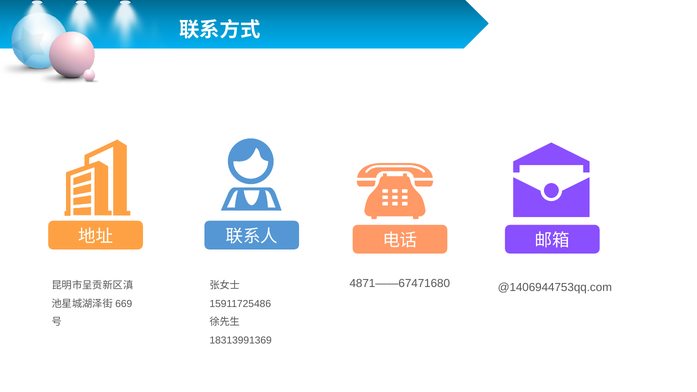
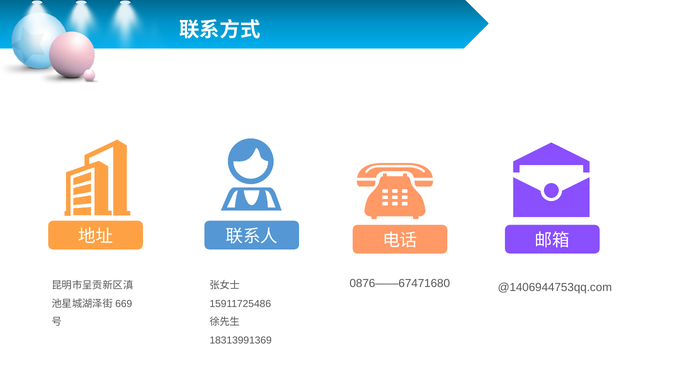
4871——67471680: 4871——67471680 -> 0876——67471680
